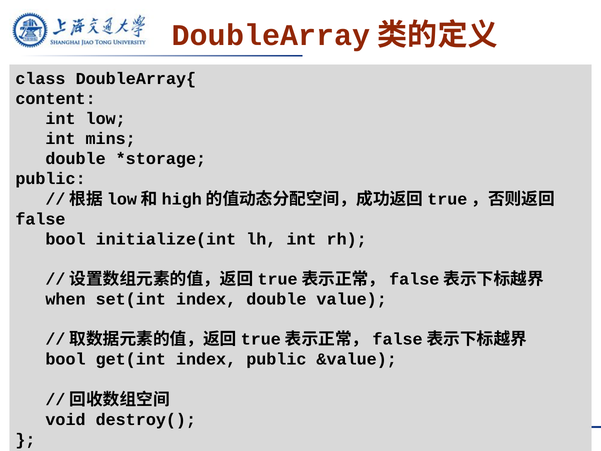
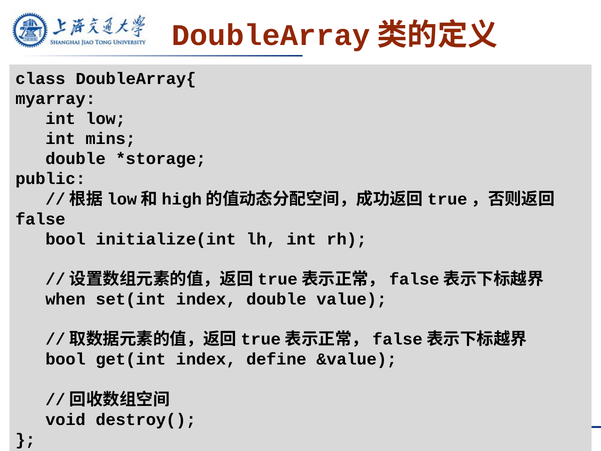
content: content -> myarray
index public: public -> define
